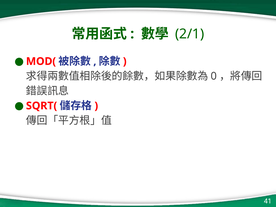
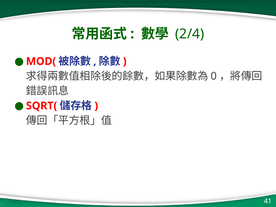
2/1: 2/1 -> 2/4
